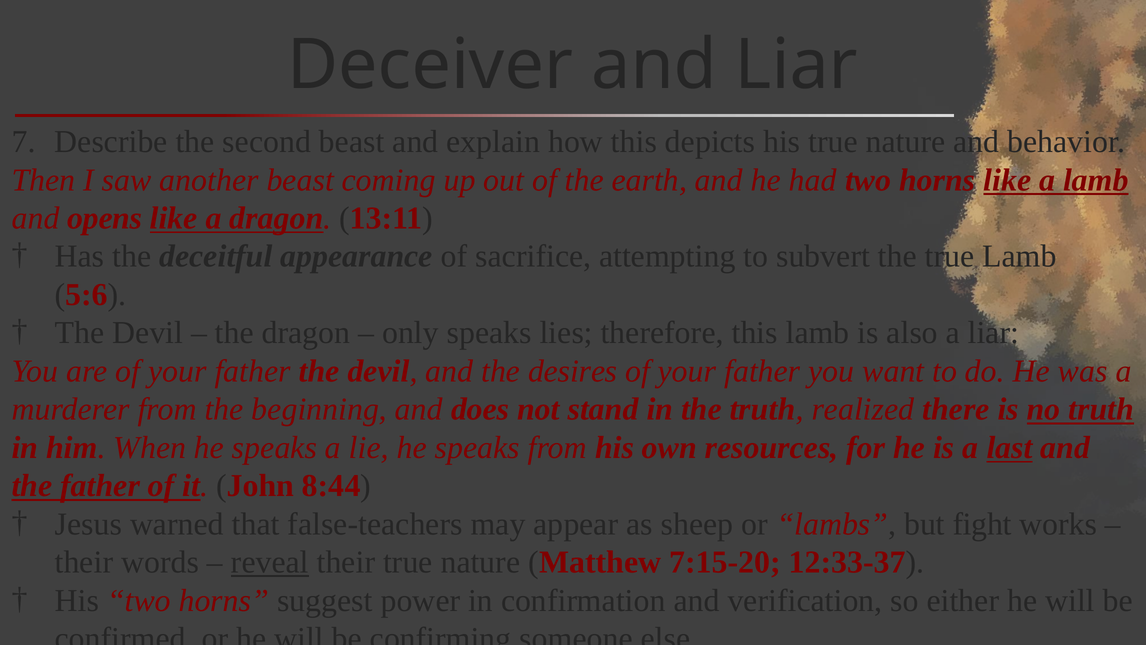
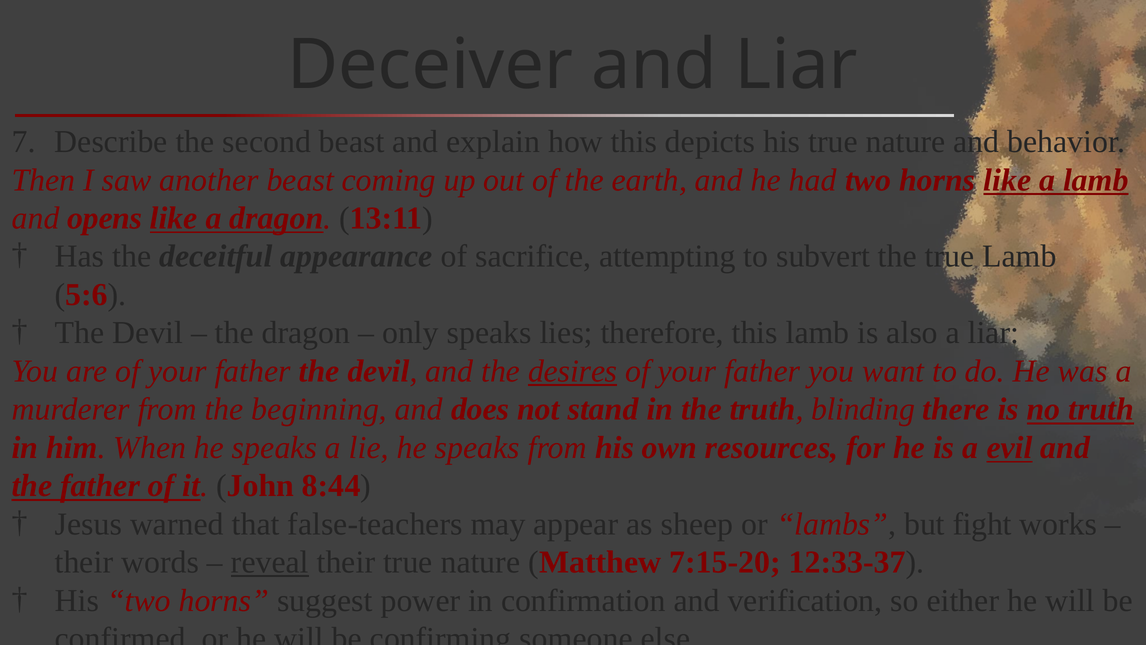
desires underline: none -> present
realized: realized -> blinding
last: last -> evil
